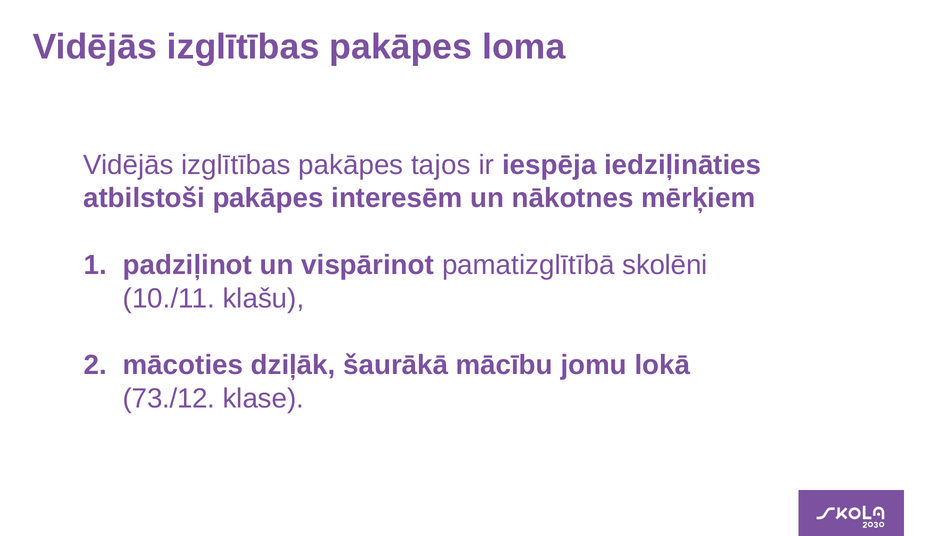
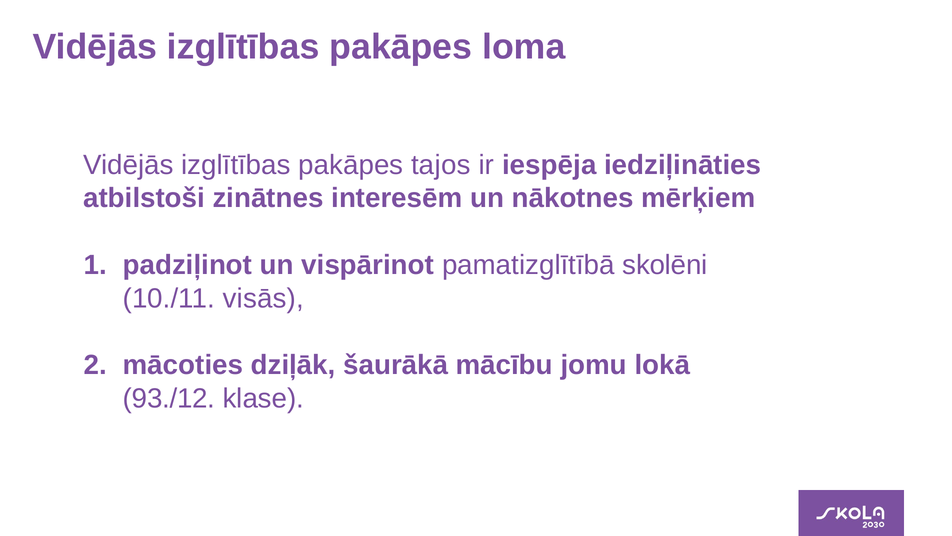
atbilstoši pakāpes: pakāpes -> zinātnes
klašu: klašu -> visās
73./12: 73./12 -> 93./12
